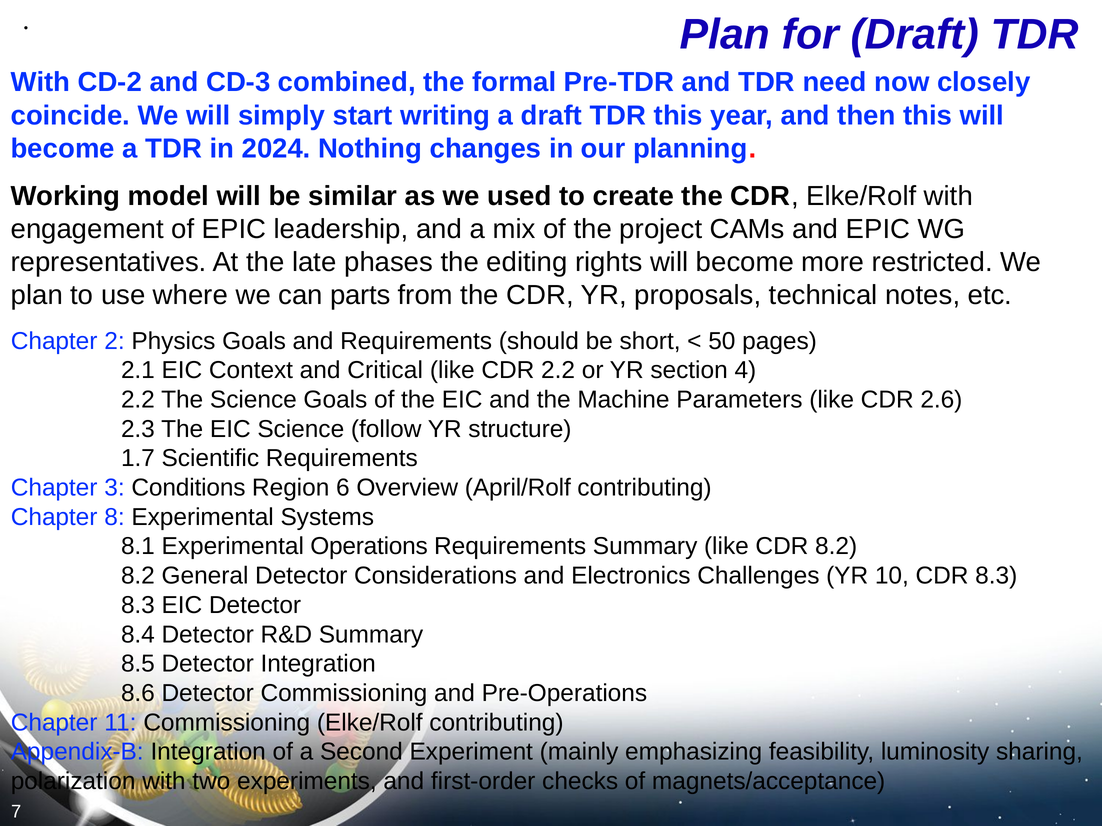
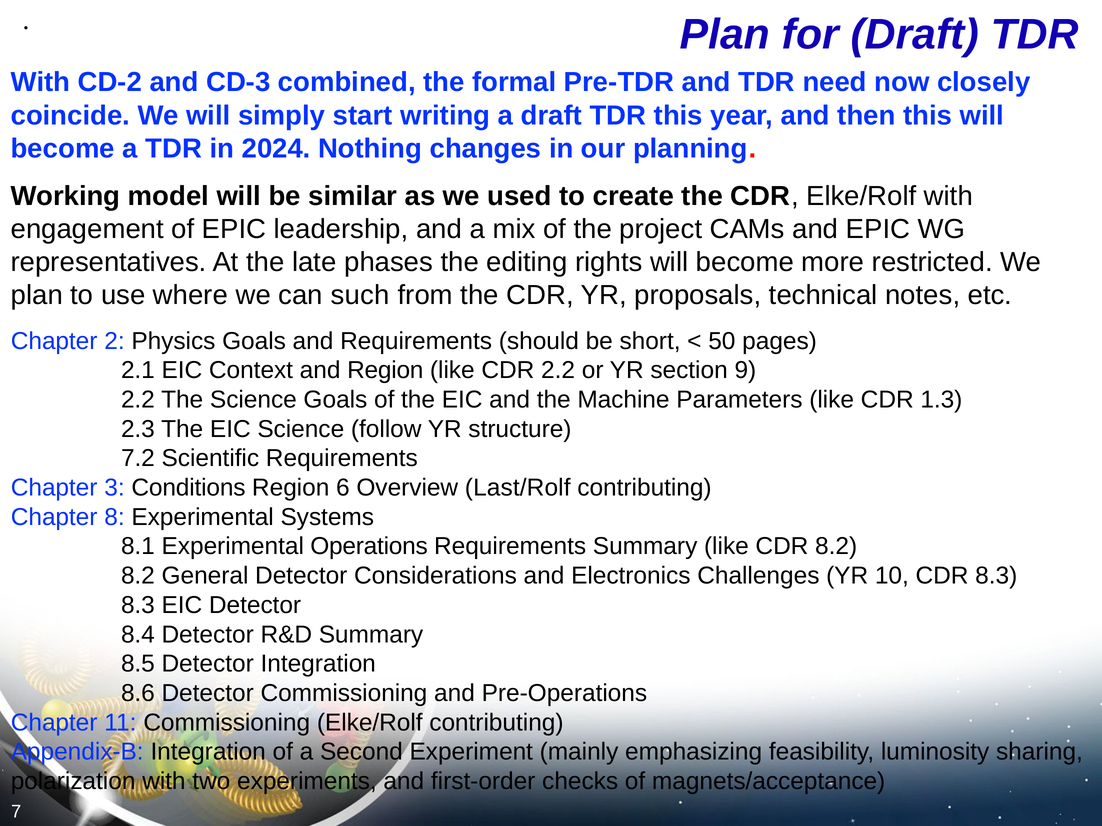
parts: parts -> such
and Critical: Critical -> Region
4: 4 -> 9
2.6: 2.6 -> 1.3
1.7: 1.7 -> 7.2
April/Rolf: April/Rolf -> Last/Rolf
